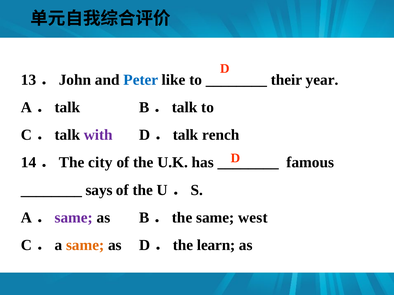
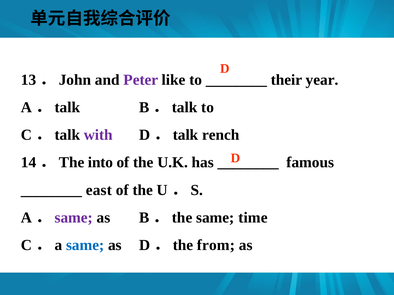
Peter colour: blue -> purple
city: city -> into
says: says -> east
west: west -> time
same at (85, 245) colour: orange -> blue
learn: learn -> from
